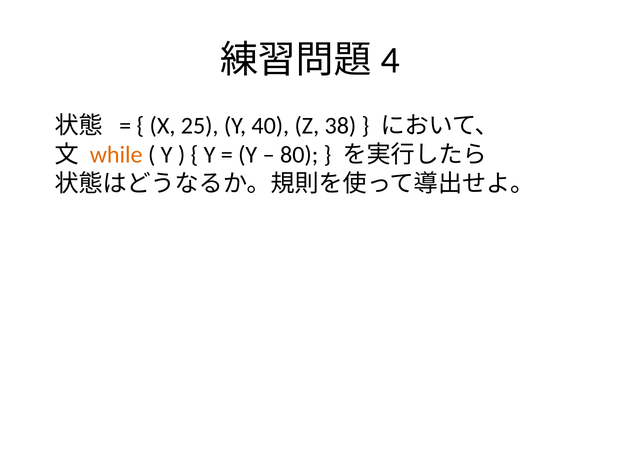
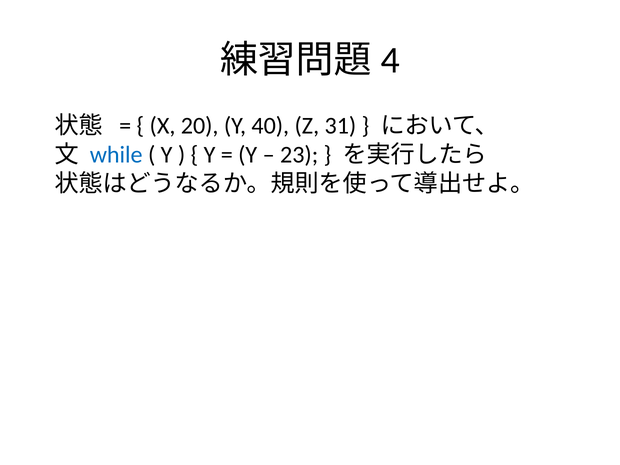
25: 25 -> 20
38: 38 -> 31
while colour: orange -> blue
80: 80 -> 23
